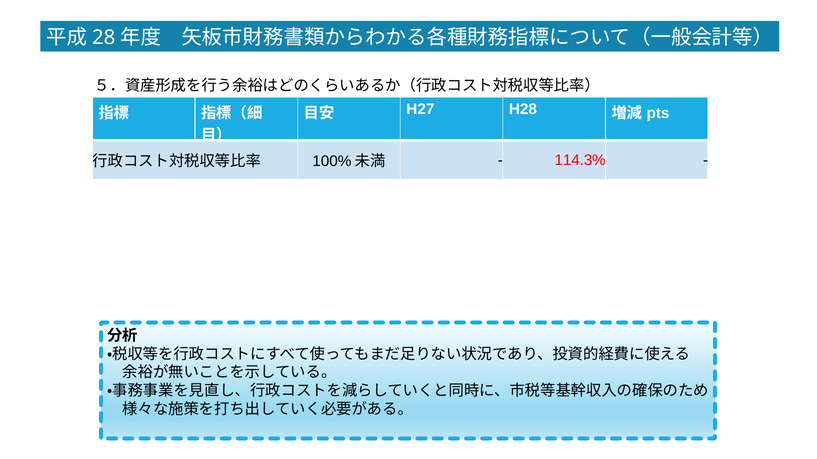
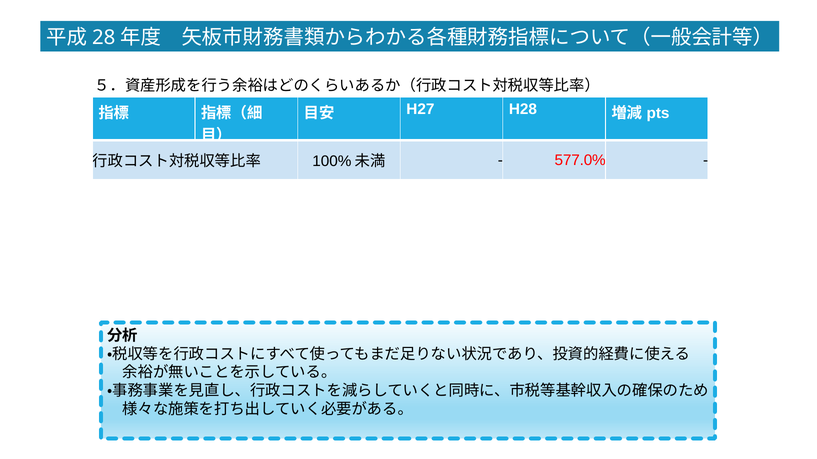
114.3%: 114.3% -> 577.0%
